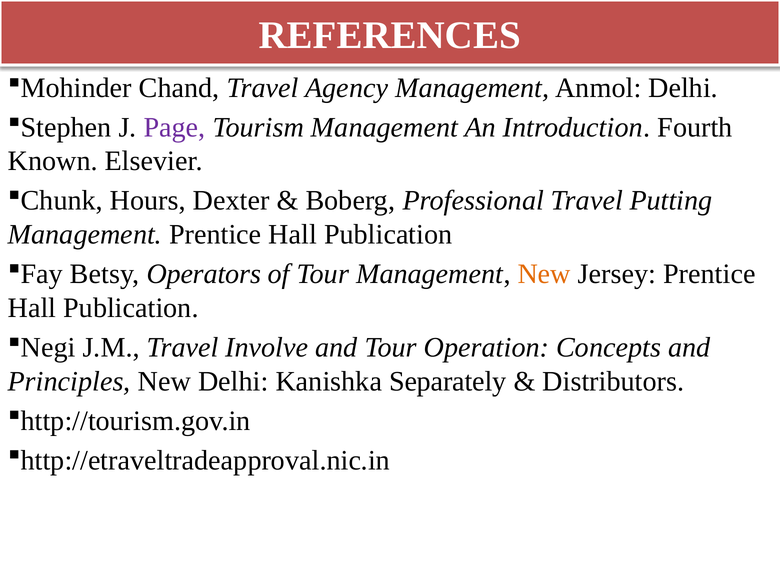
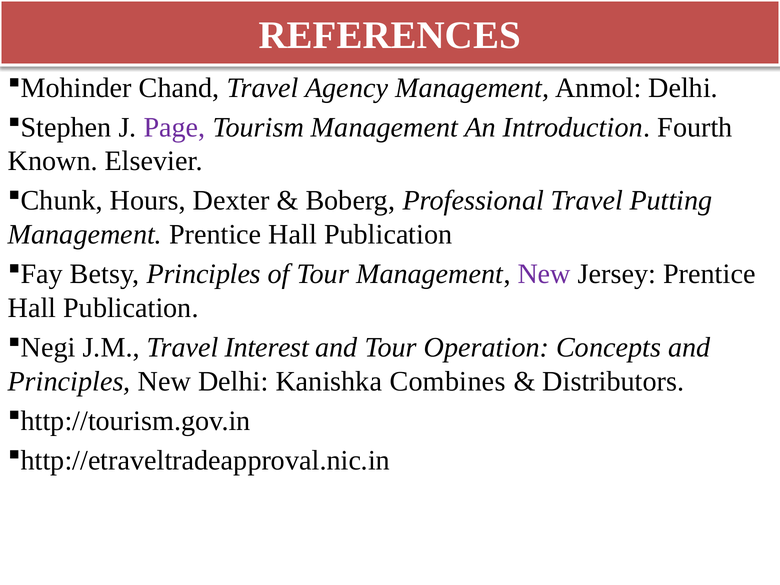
Betsy Operators: Operators -> Principles
New at (544, 274) colour: orange -> purple
Involve: Involve -> Interest
Separately: Separately -> Combines
